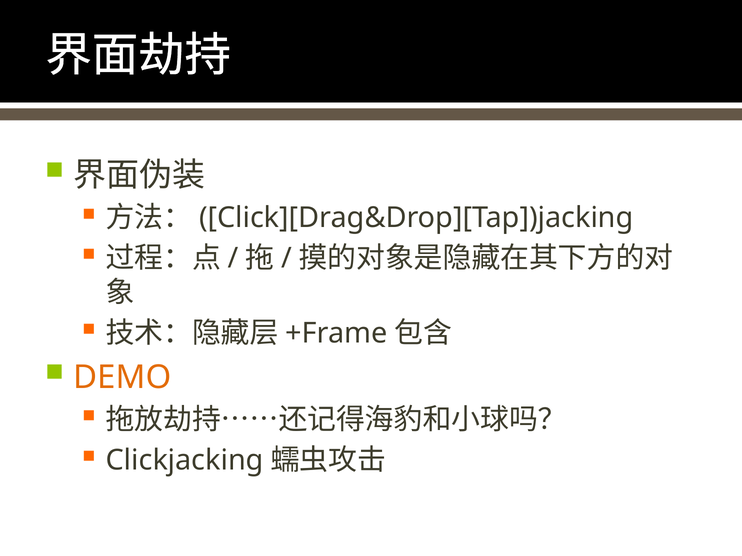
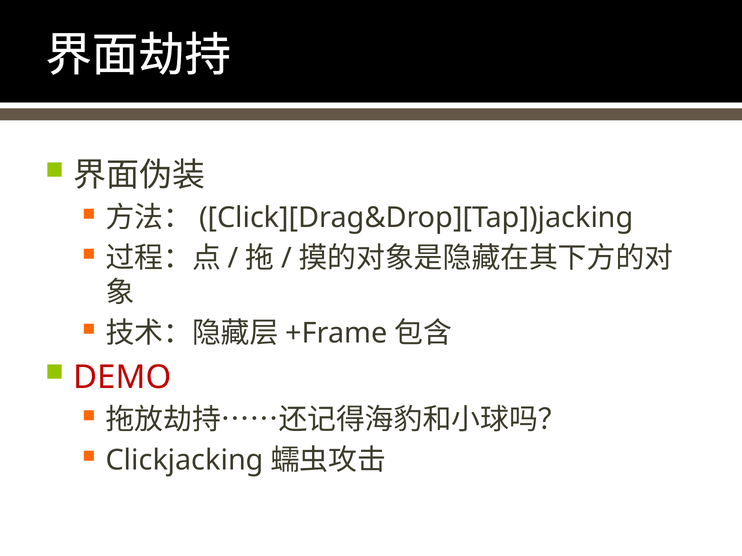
DEMO colour: orange -> red
